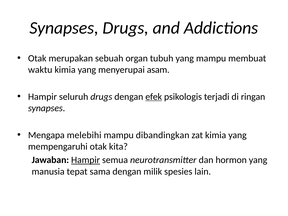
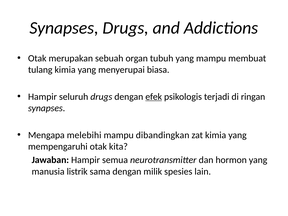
waktu: waktu -> tulang
asam: asam -> biasa
Hampir at (86, 160) underline: present -> none
tepat: tepat -> listrik
